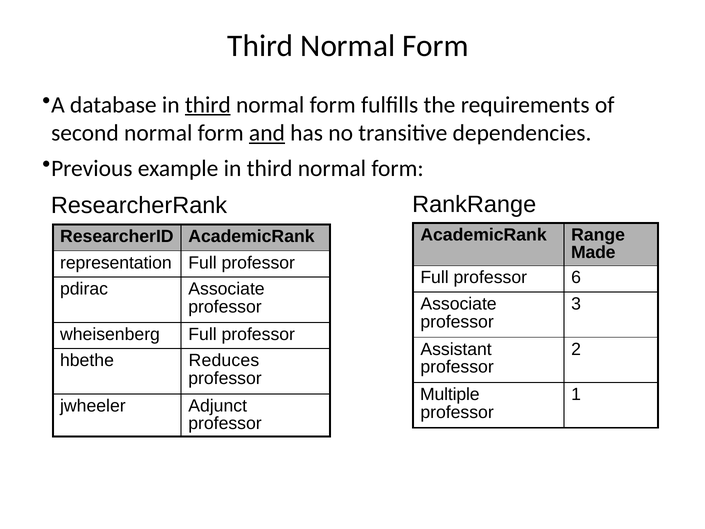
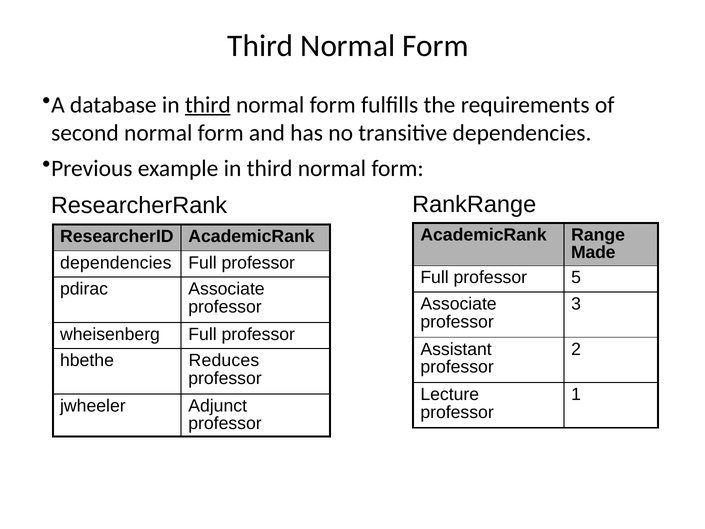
and underline: present -> none
representation at (116, 263): representation -> dependencies
6: 6 -> 5
Multiple: Multiple -> Lecture
